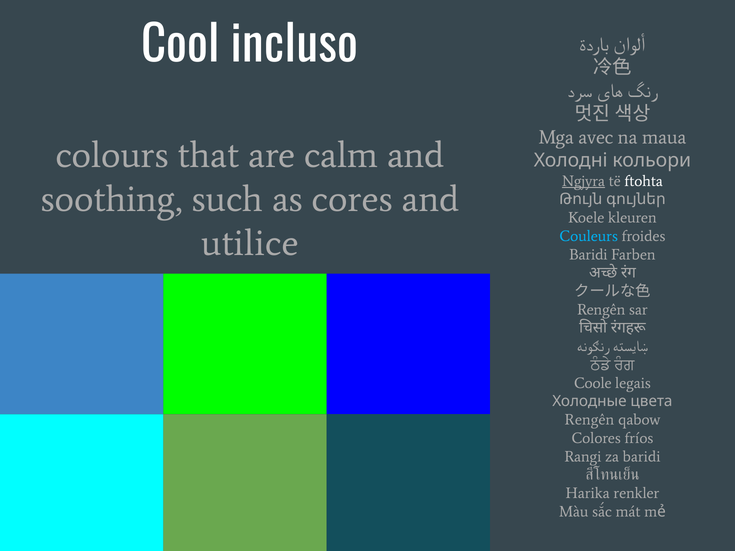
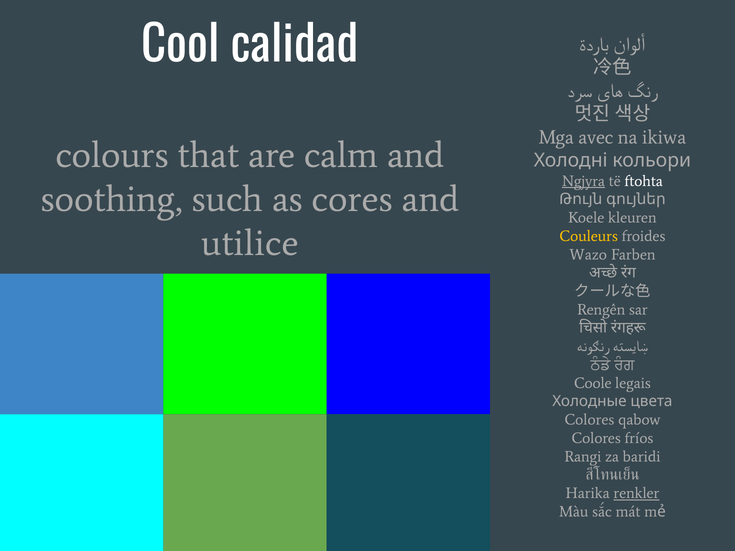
incluso: incluso -> calidad
maua: maua -> ikiwa
Couleurs colour: light blue -> yellow
Baridi at (588, 255): Baridi -> Wazo
Rengên at (589, 420): Rengên -> Colores
renkler underline: none -> present
